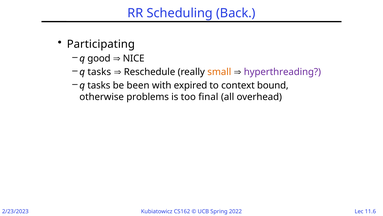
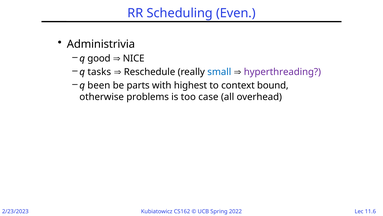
Back: Back -> Even
Participating: Participating -> Administrivia
small colour: orange -> blue
tasks at (99, 85): tasks -> been
been: been -> parts
expired: expired -> highest
final: final -> case
